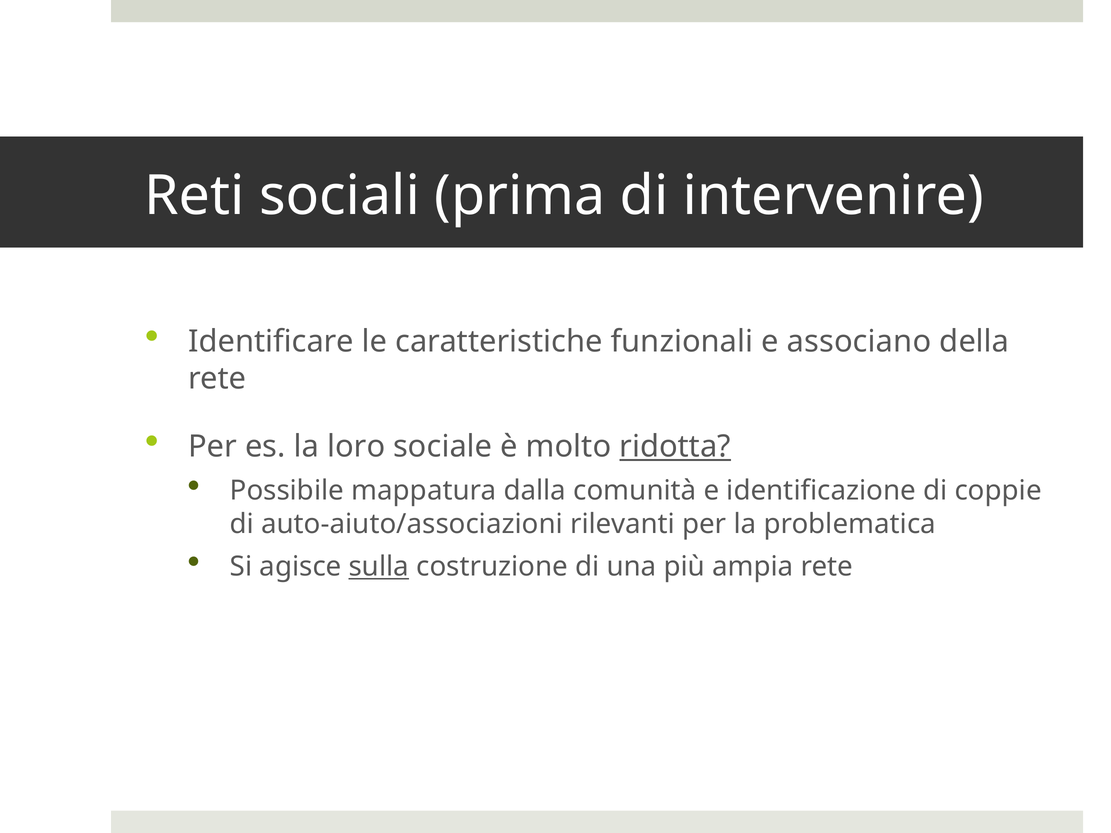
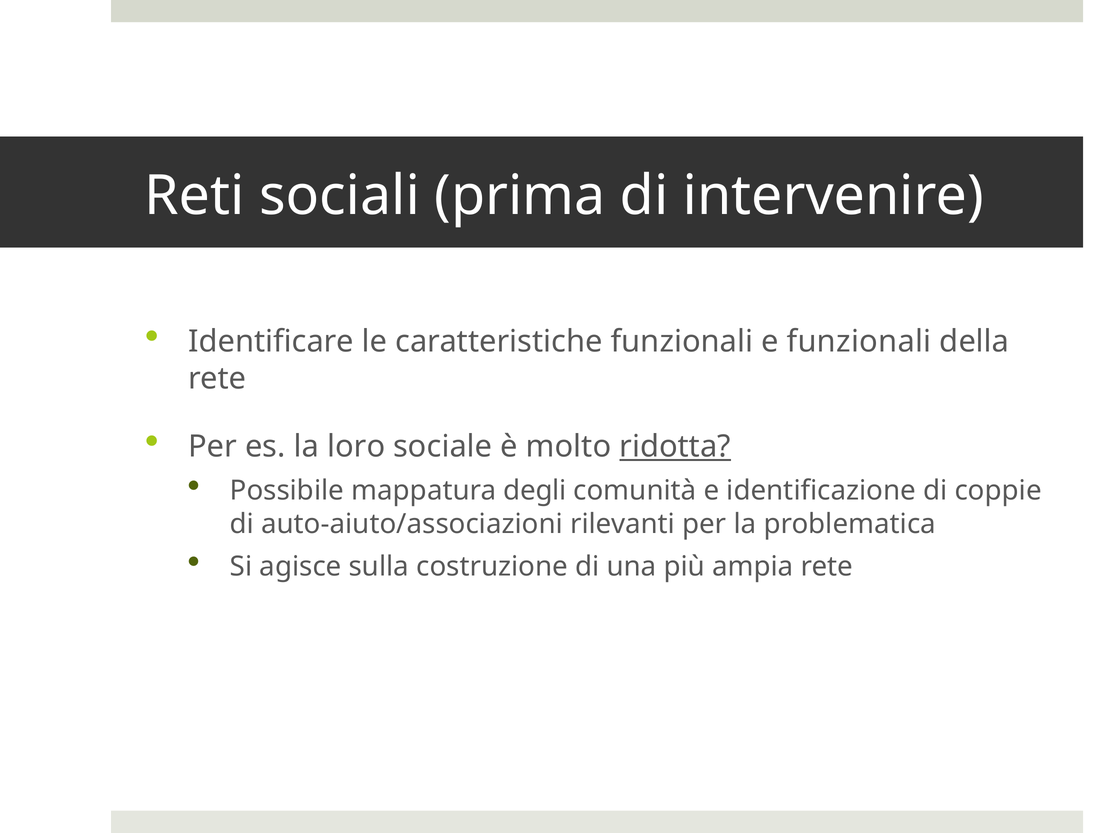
e associano: associano -> funzionali
dalla: dalla -> degli
sulla underline: present -> none
